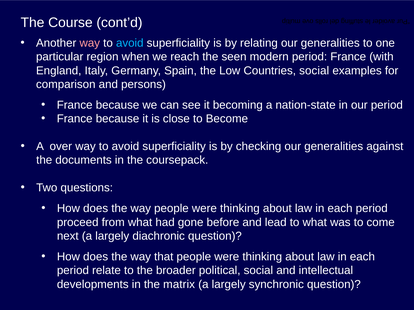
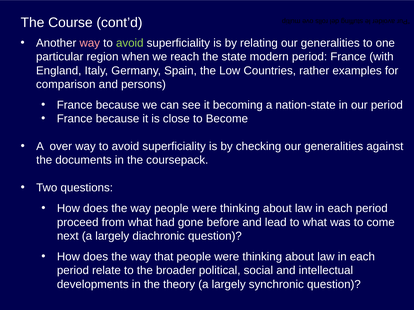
avoid at (130, 43) colour: light blue -> light green
seen: seen -> state
Countries social: social -> rather
matrix: matrix -> theory
